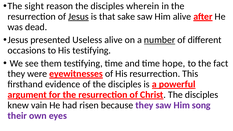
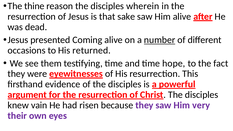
sight: sight -> thine
Jesus at (78, 17) underline: present -> none
Useless: Useless -> Coming
His testifying: testifying -> returned
song: song -> very
